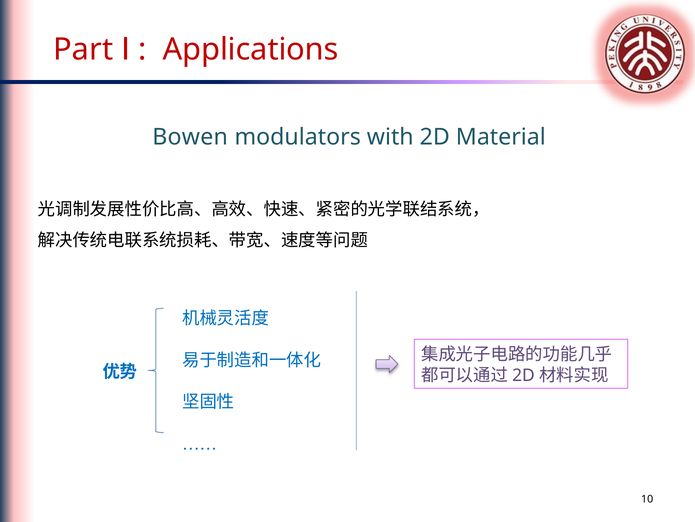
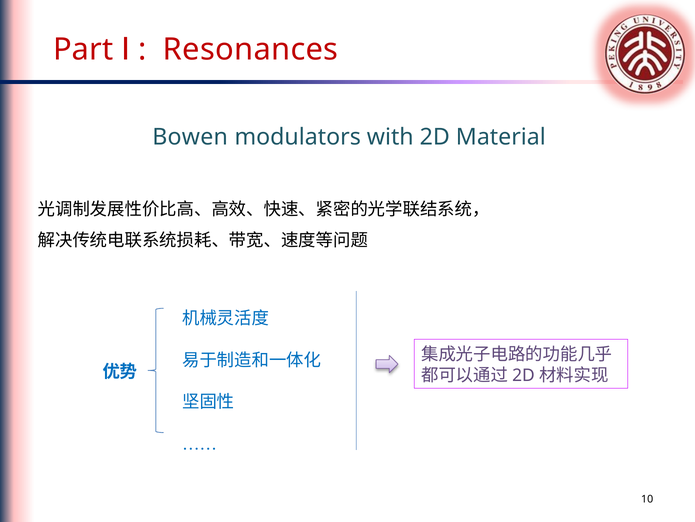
Applications: Applications -> Resonances
